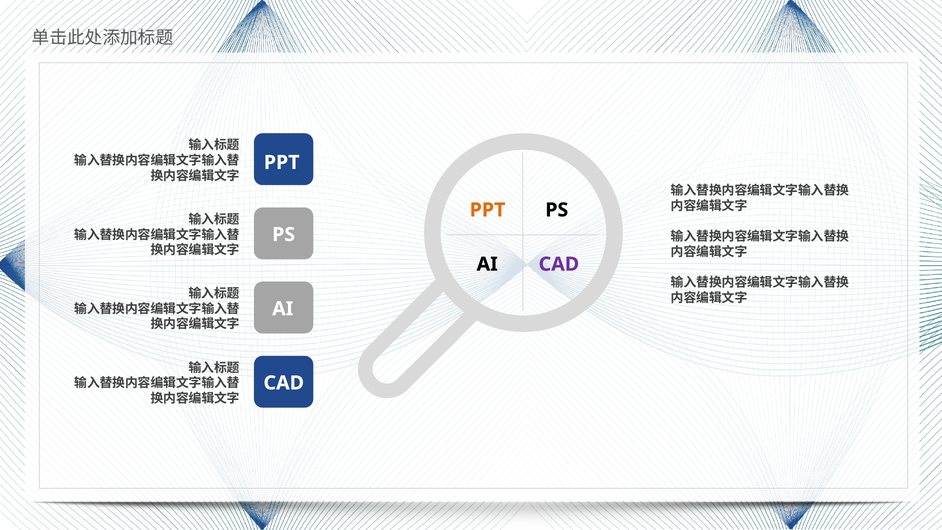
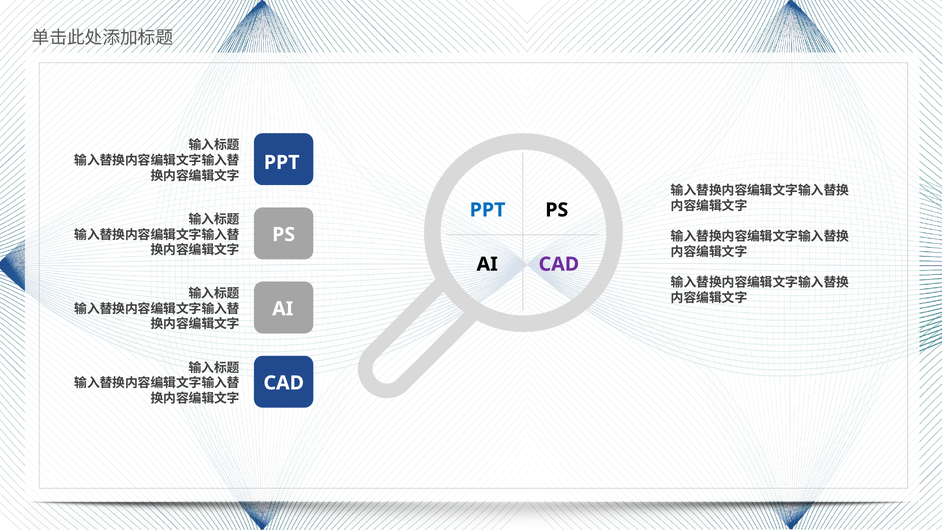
PPT at (488, 210) colour: orange -> blue
